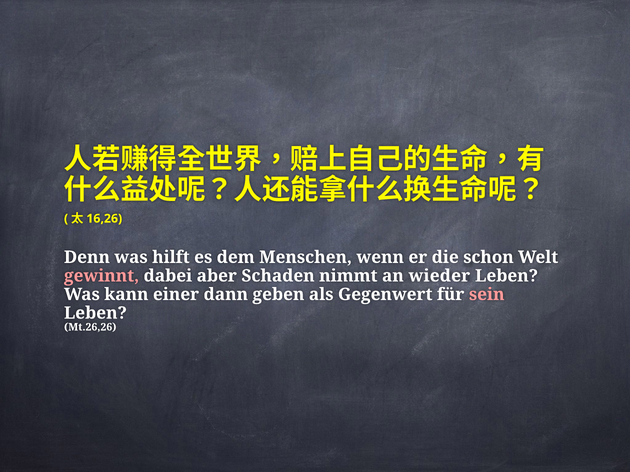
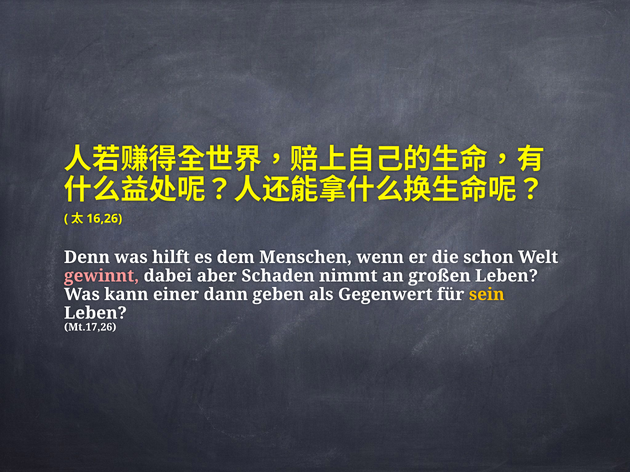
wieder: wieder -> großen
sein colour: pink -> yellow
Mt.26,26: Mt.26,26 -> Mt.17,26
